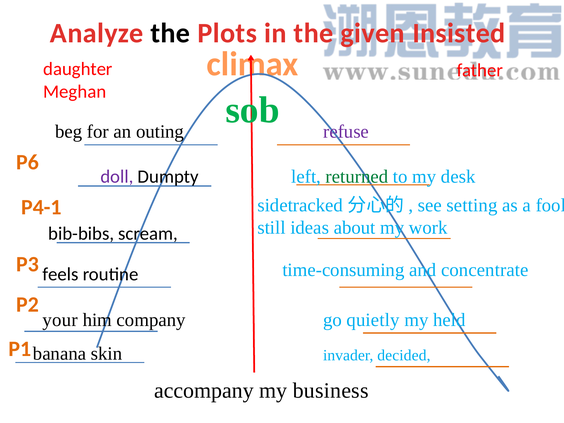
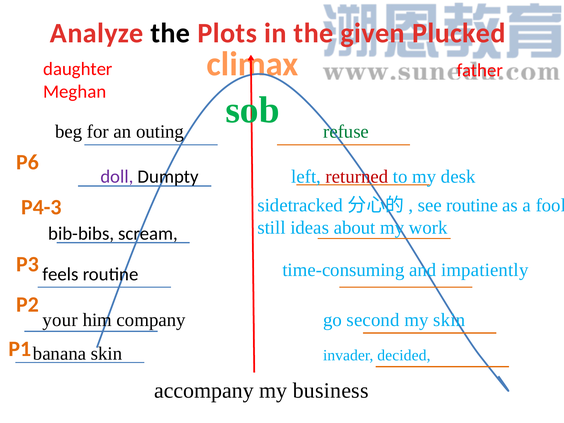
Insisted: Insisted -> Plucked
refuse colour: purple -> green
returned colour: green -> red
see setting: setting -> routine
P4-1: P4-1 -> P4-3
concentrate: concentrate -> impatiently
quietly: quietly -> second
my held: held -> skin
